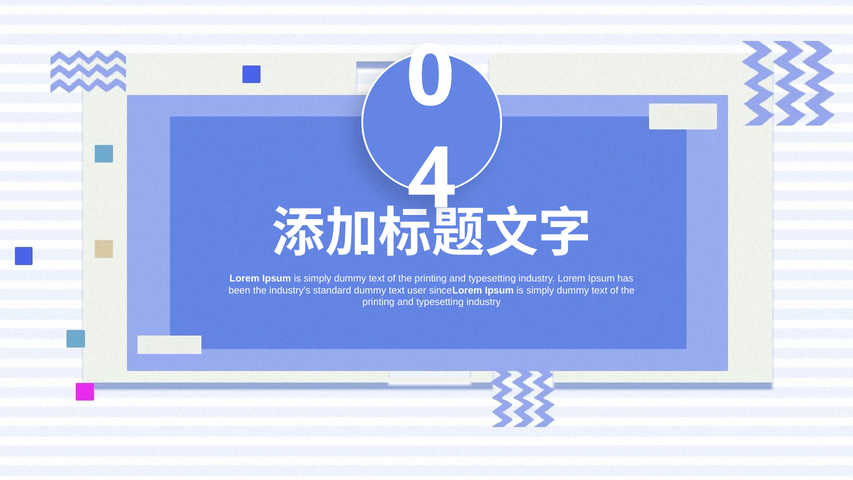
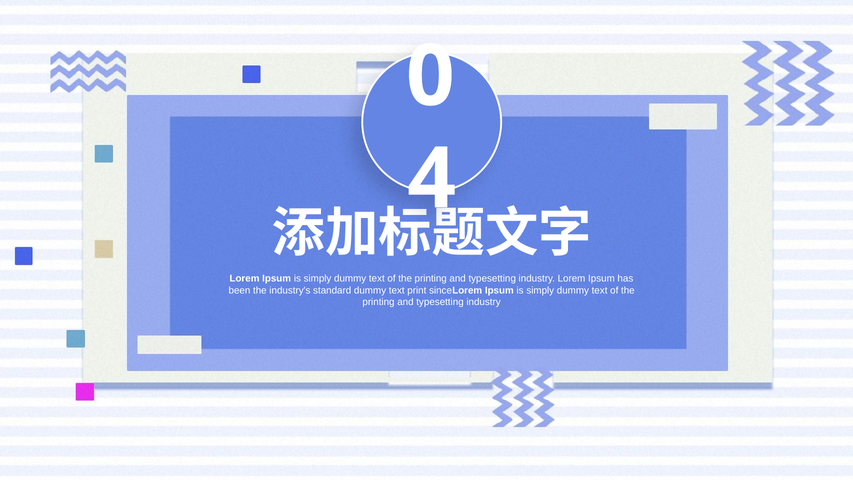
user: user -> print
